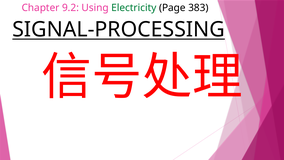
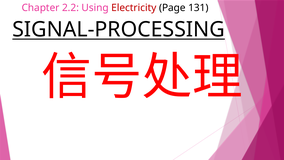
9.2: 9.2 -> 2.2
Electricity colour: green -> red
383: 383 -> 131
